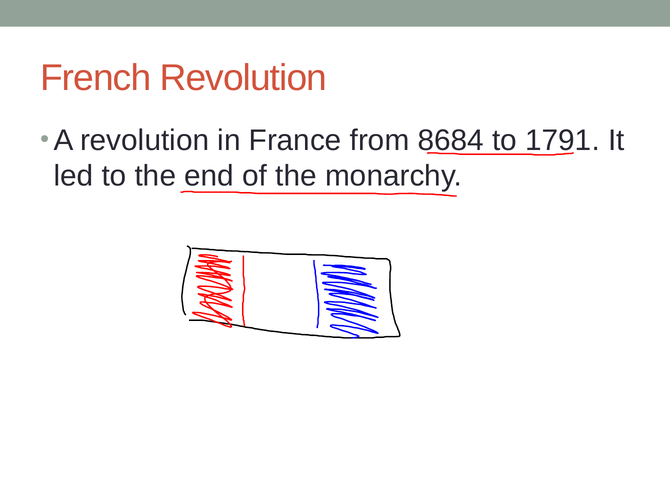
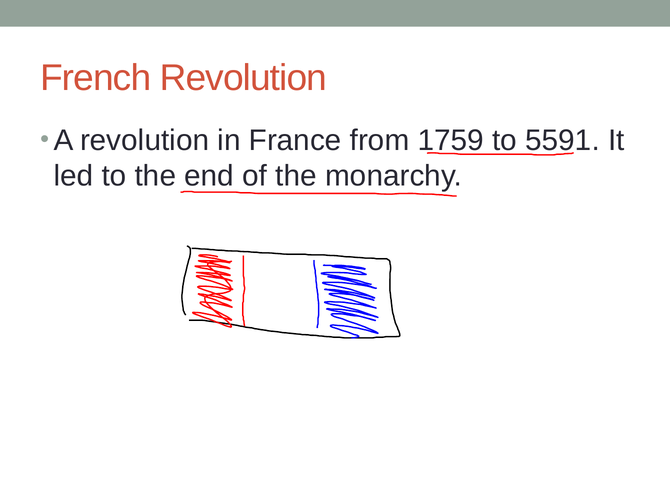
8684: 8684 -> 1759
1791: 1791 -> 5591
